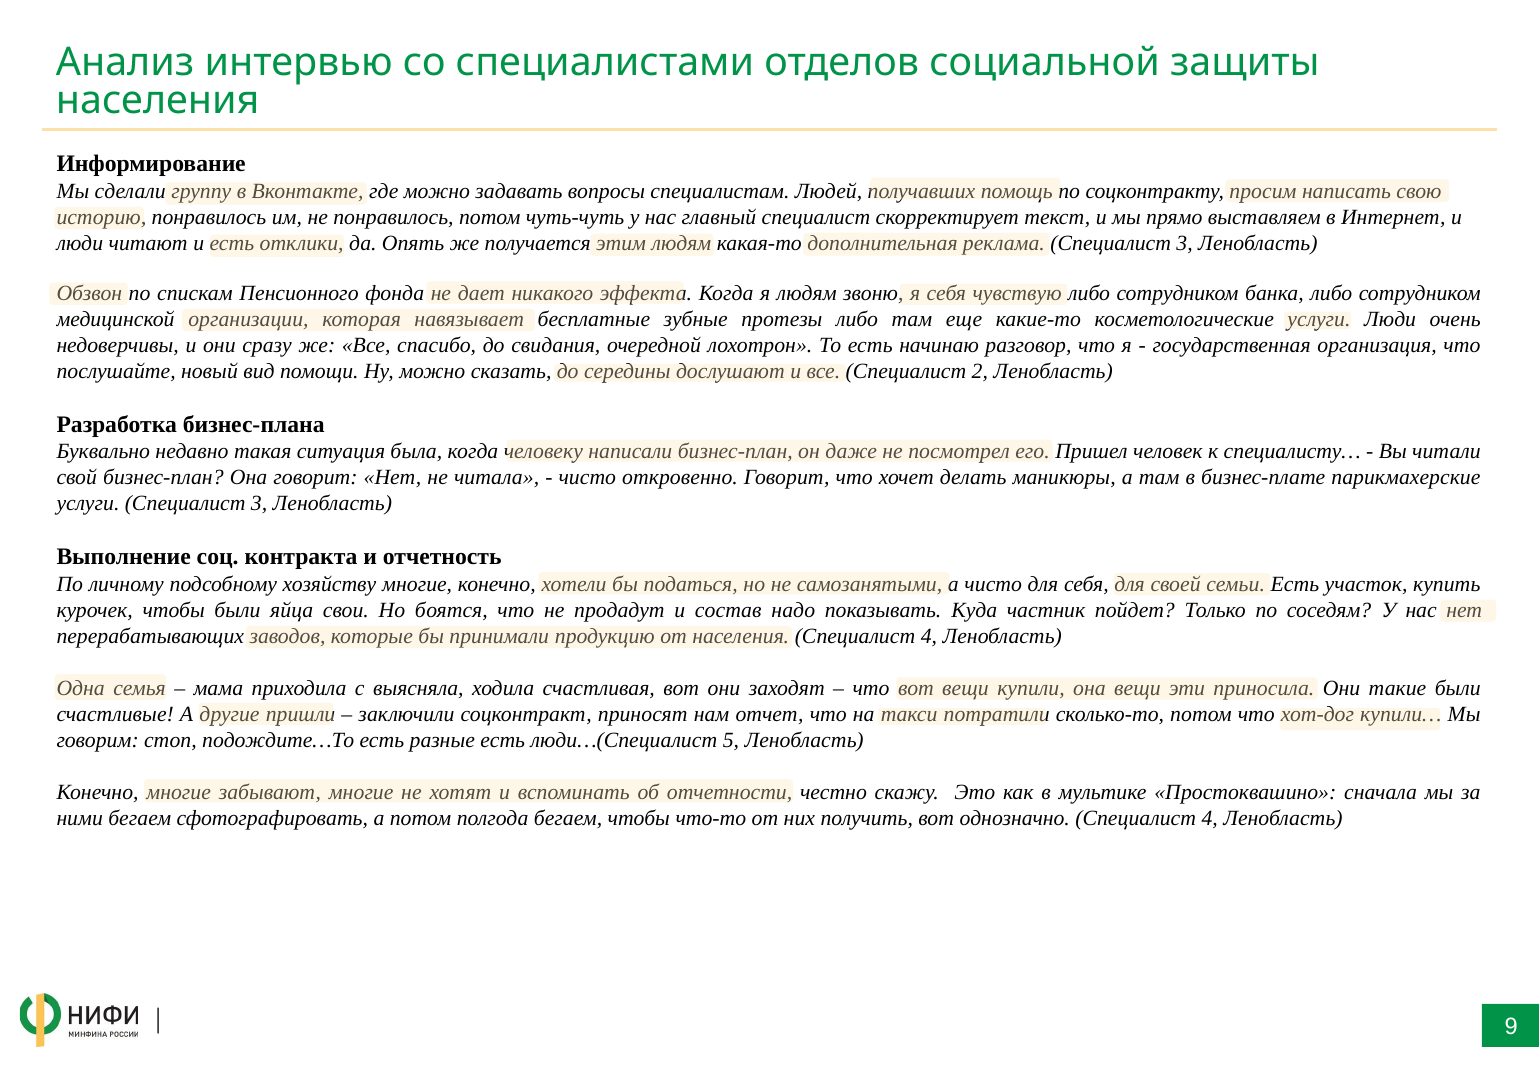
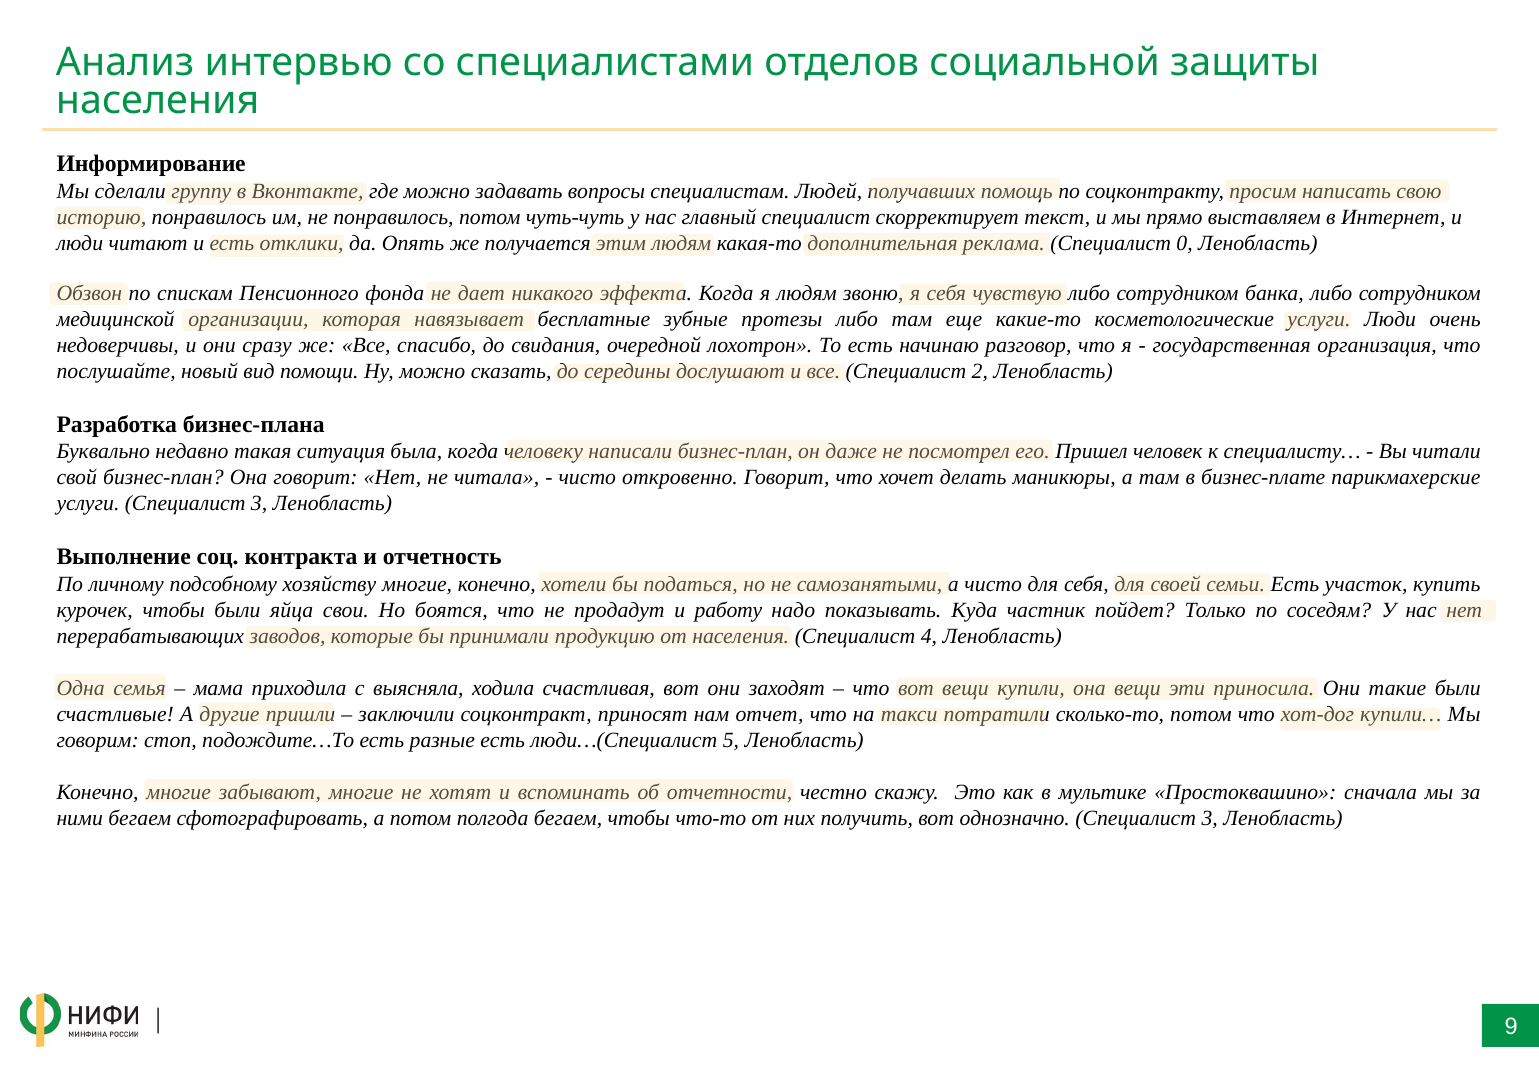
3 at (1185, 243): 3 -> 0
состав: состав -> работу
однозначно Специалист 4: 4 -> 3
